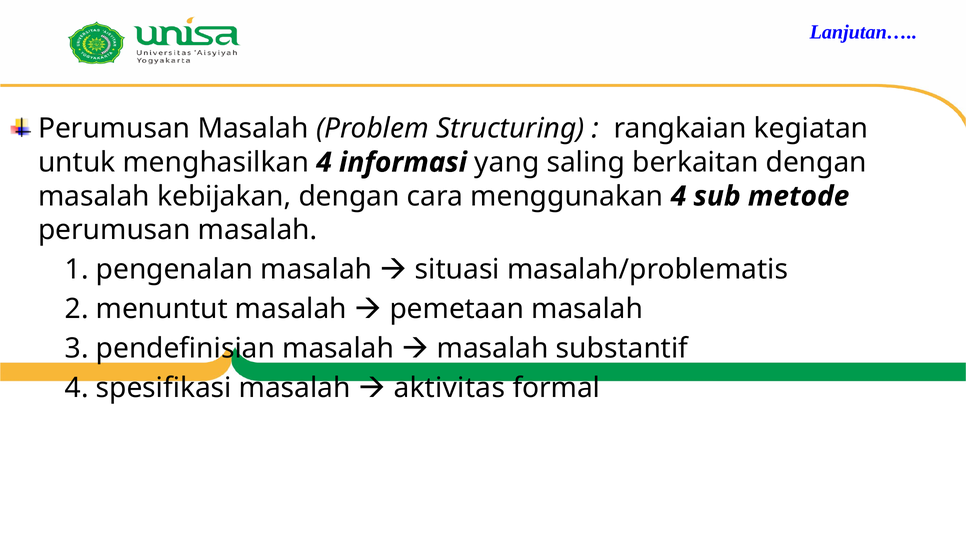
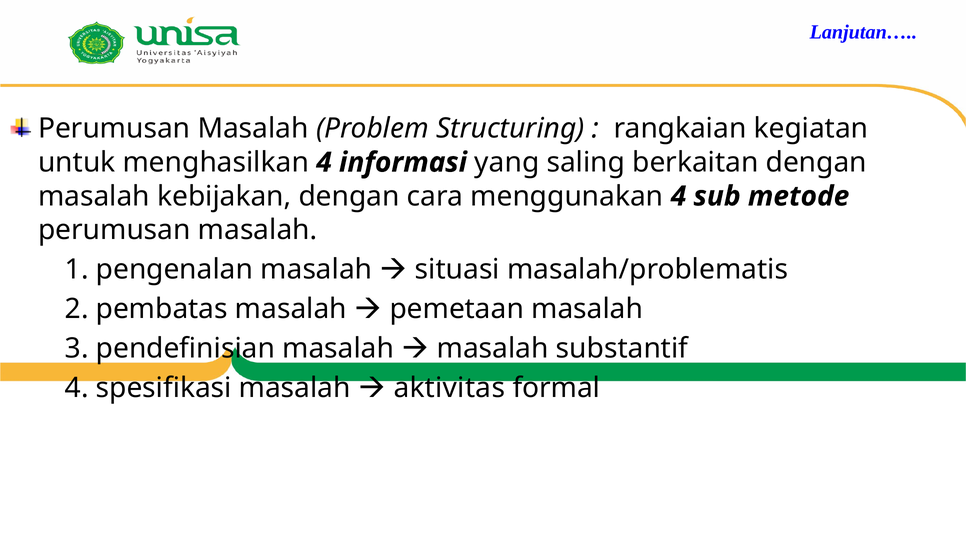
menuntut: menuntut -> pembatas
